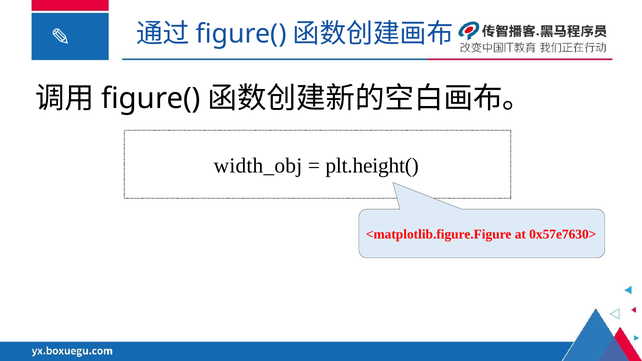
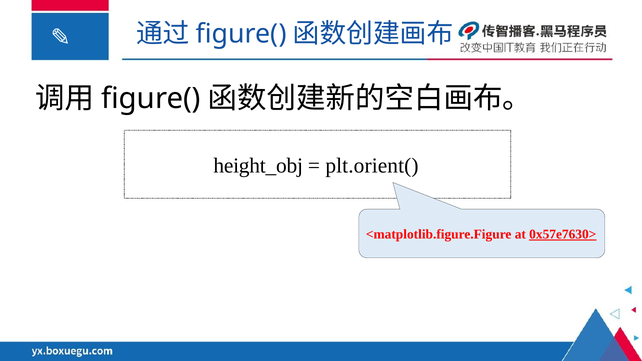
width_obj: width_obj -> height_obj
plt.height(: plt.height( -> plt.orient(
0x57e7630> underline: none -> present
